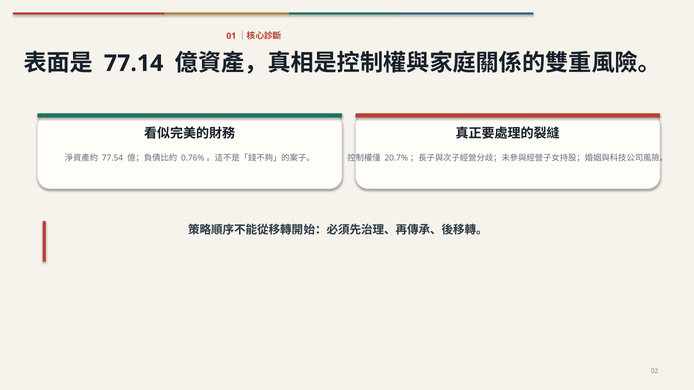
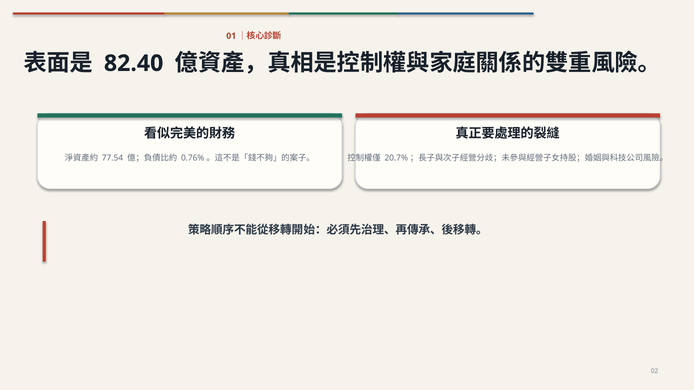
77.14: 77.14 -> 82.40
